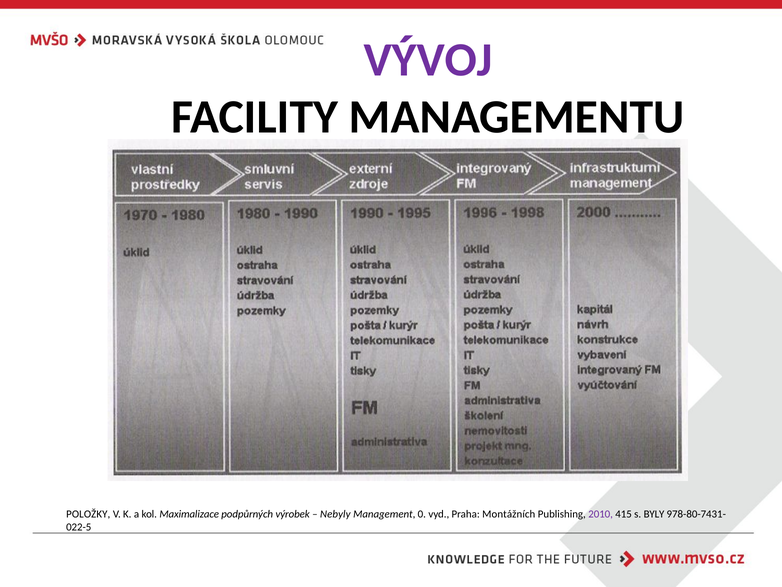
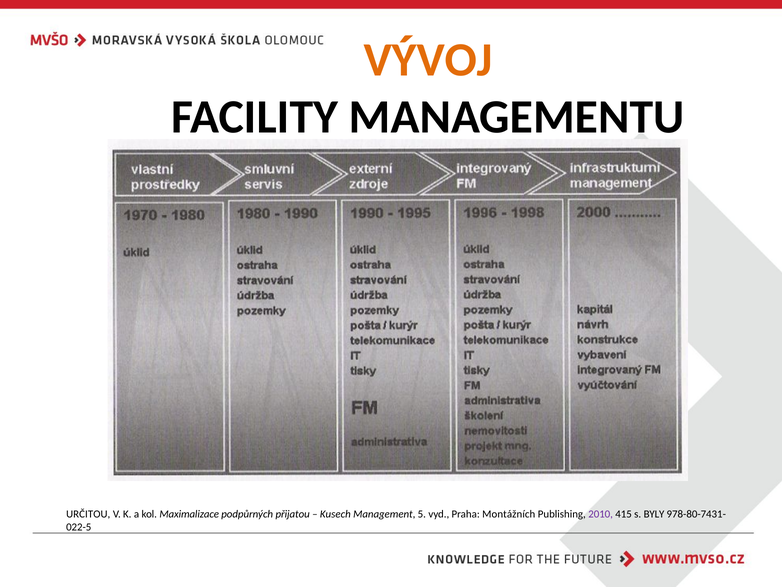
VÝVOJ colour: purple -> orange
POLOŽKY: POLOŽKY -> URČITOU
výrobek: výrobek -> přijatou
Nebyly: Nebyly -> Kusech
0: 0 -> 5
